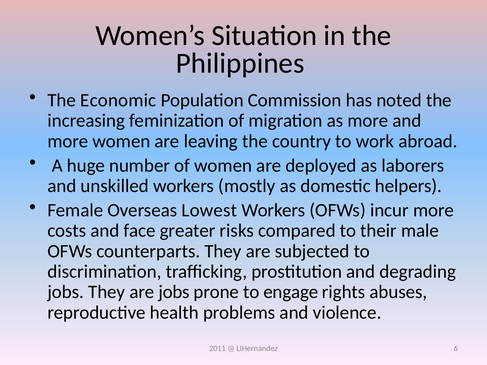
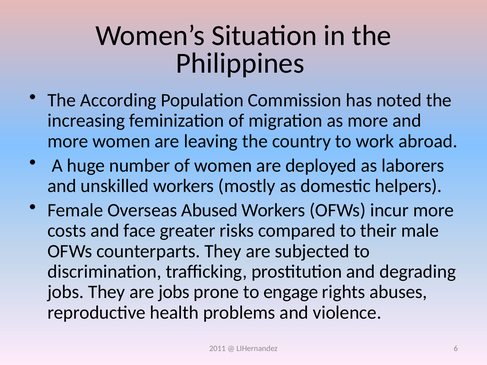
Economic: Economic -> According
Lowest: Lowest -> Abused
